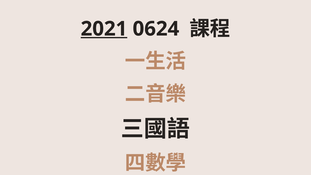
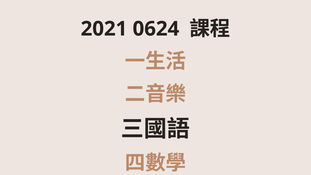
2021 underline: present -> none
